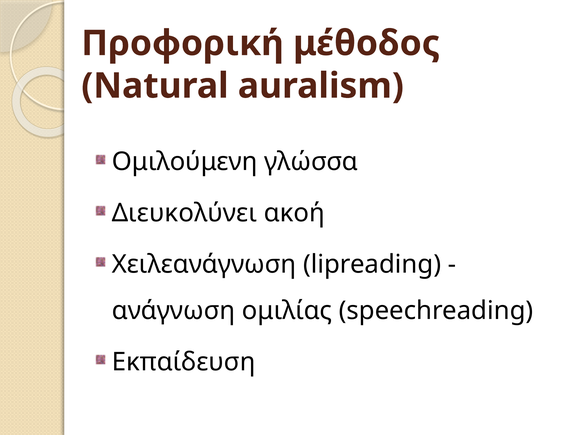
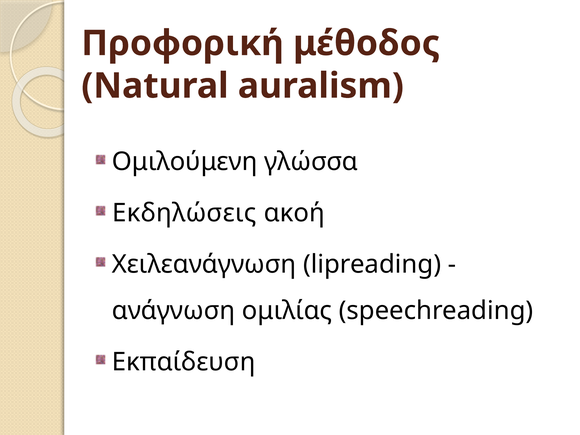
Διευκολύνει: Διευκολύνει -> Εκδηλώσεις
